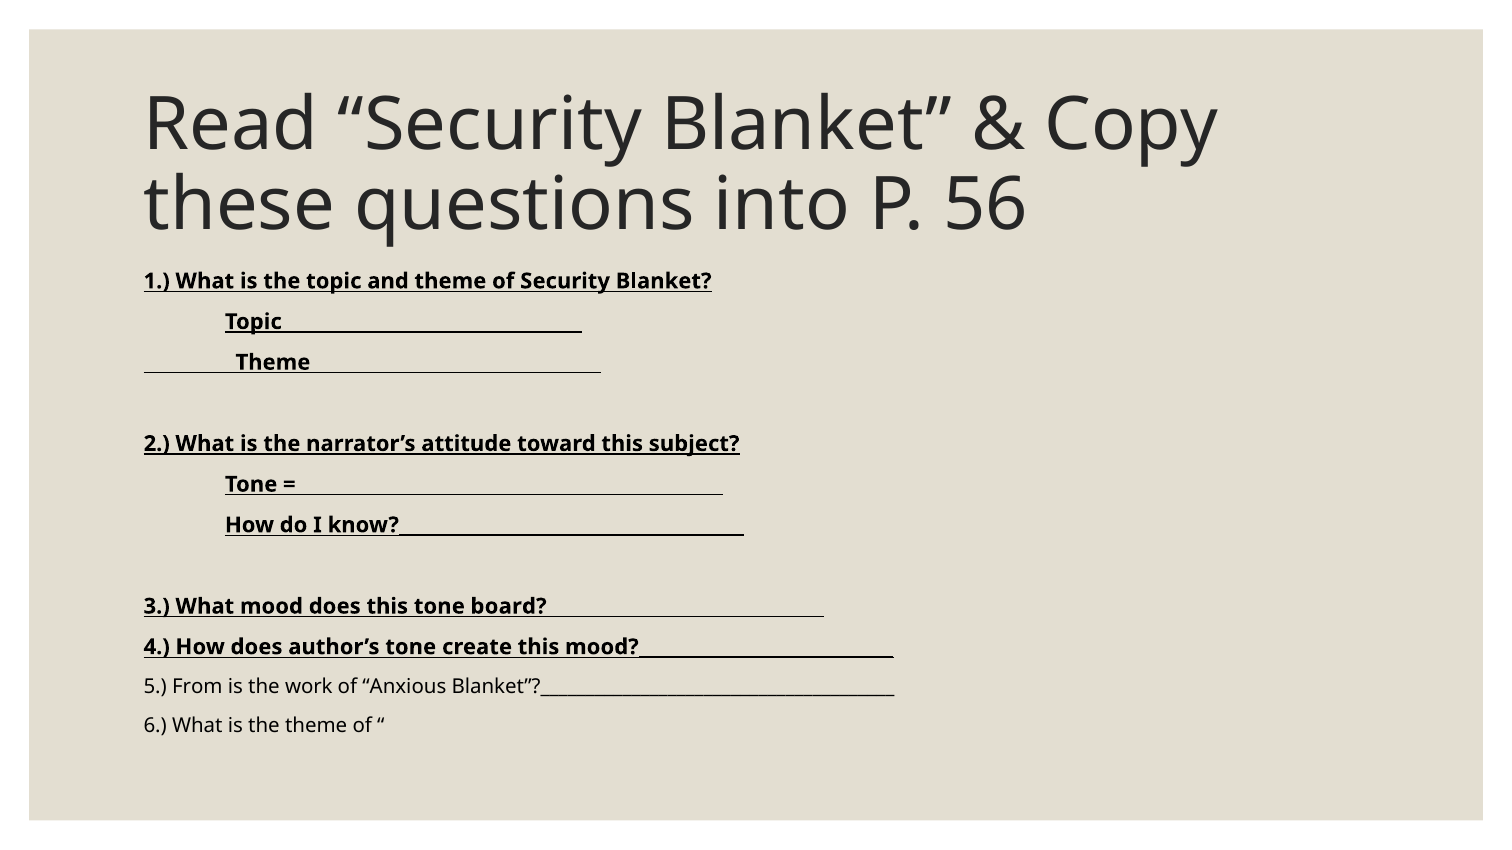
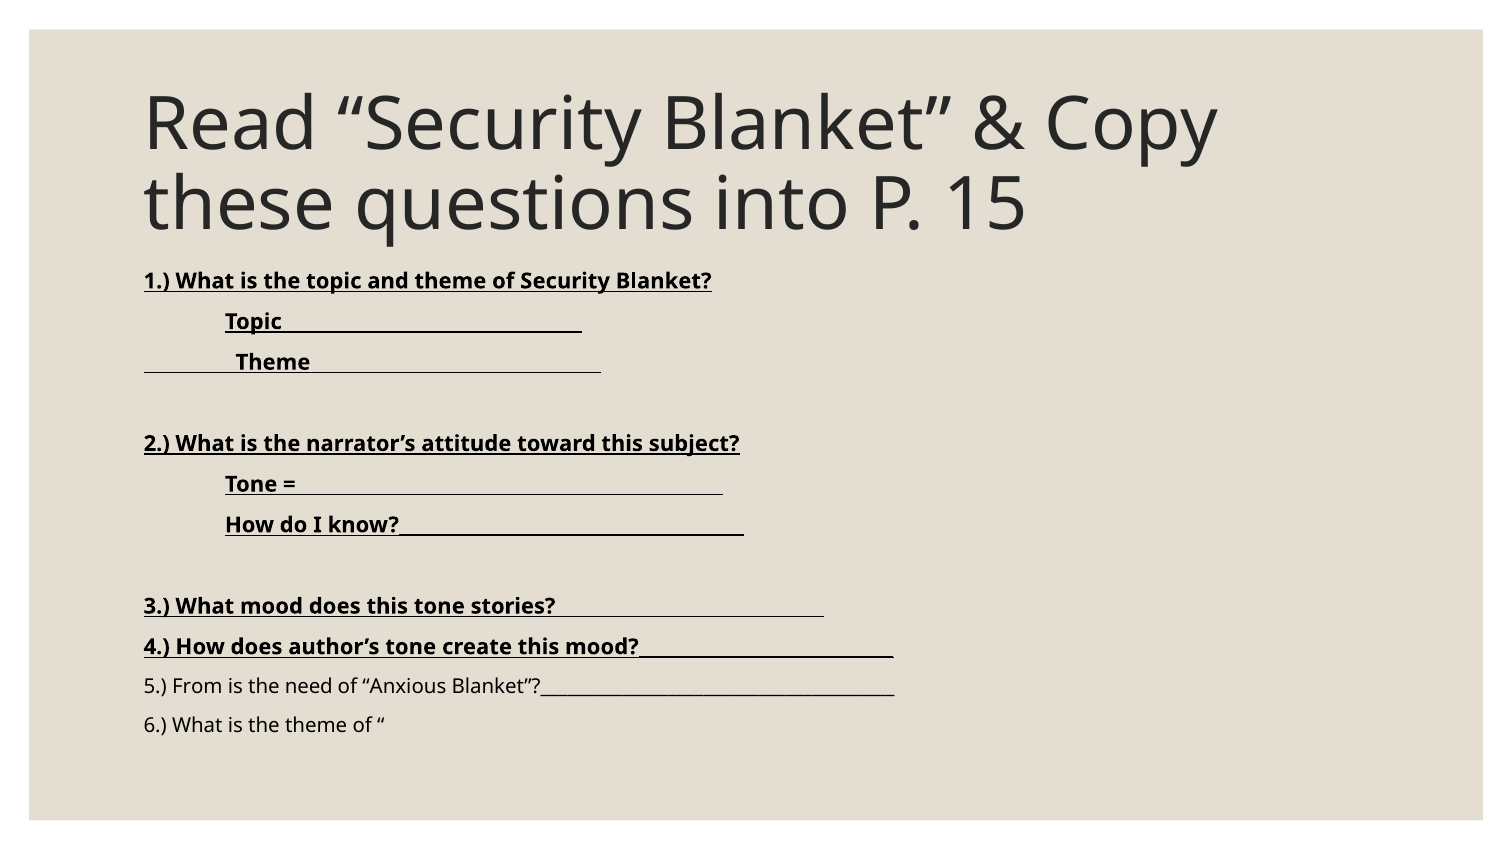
56: 56 -> 15
board?______________________________: board?______________________________ -> stories?______________________________
work: work -> need
